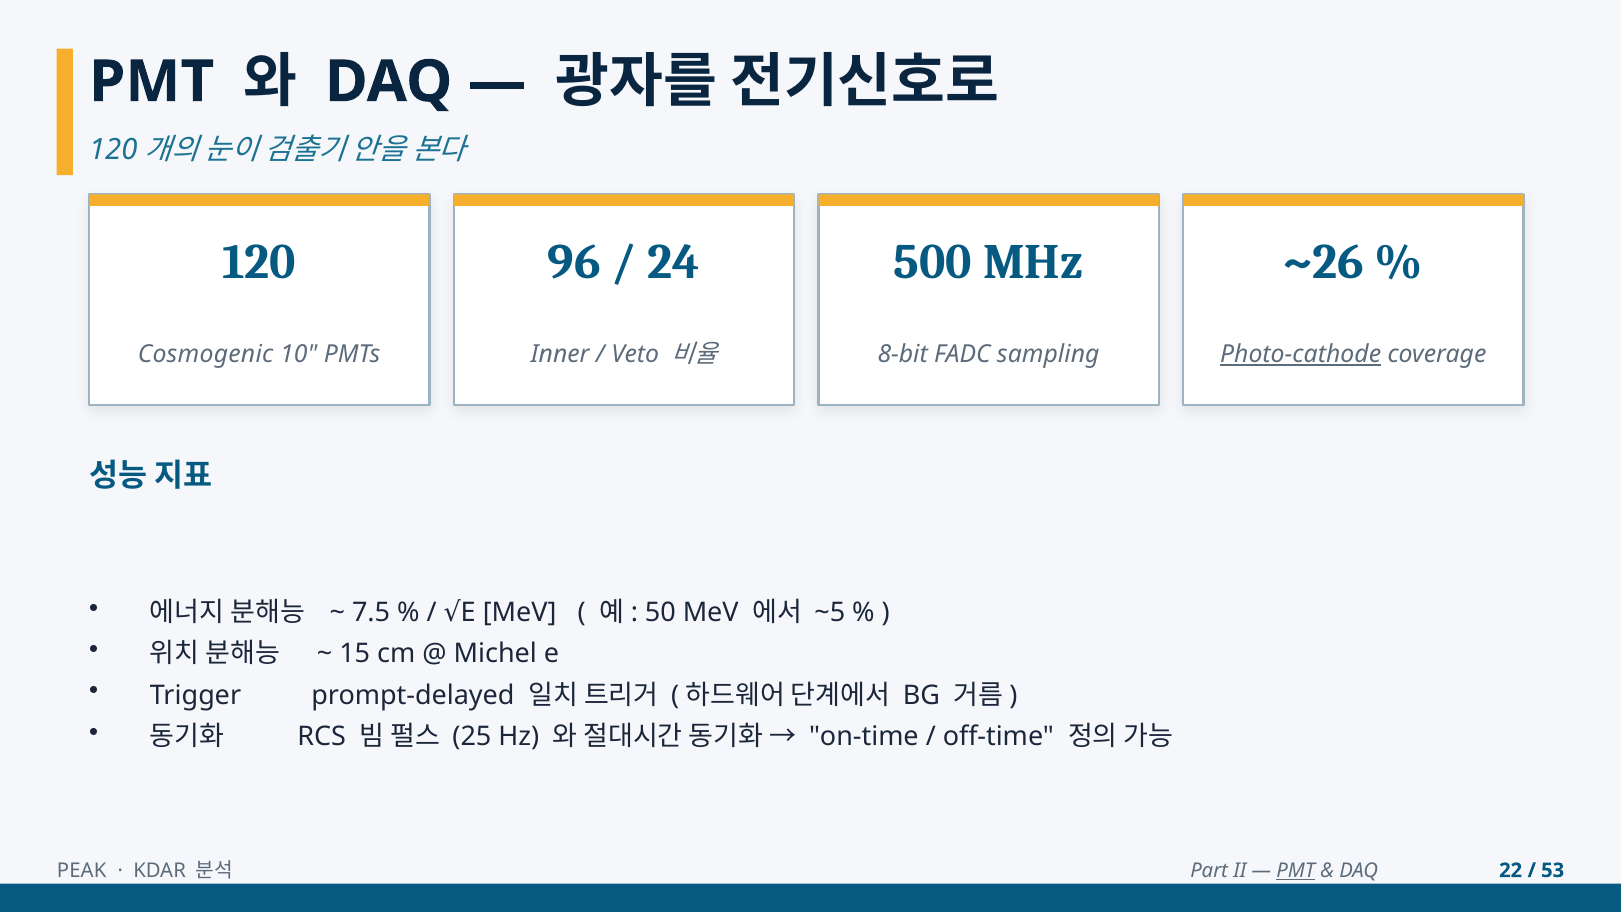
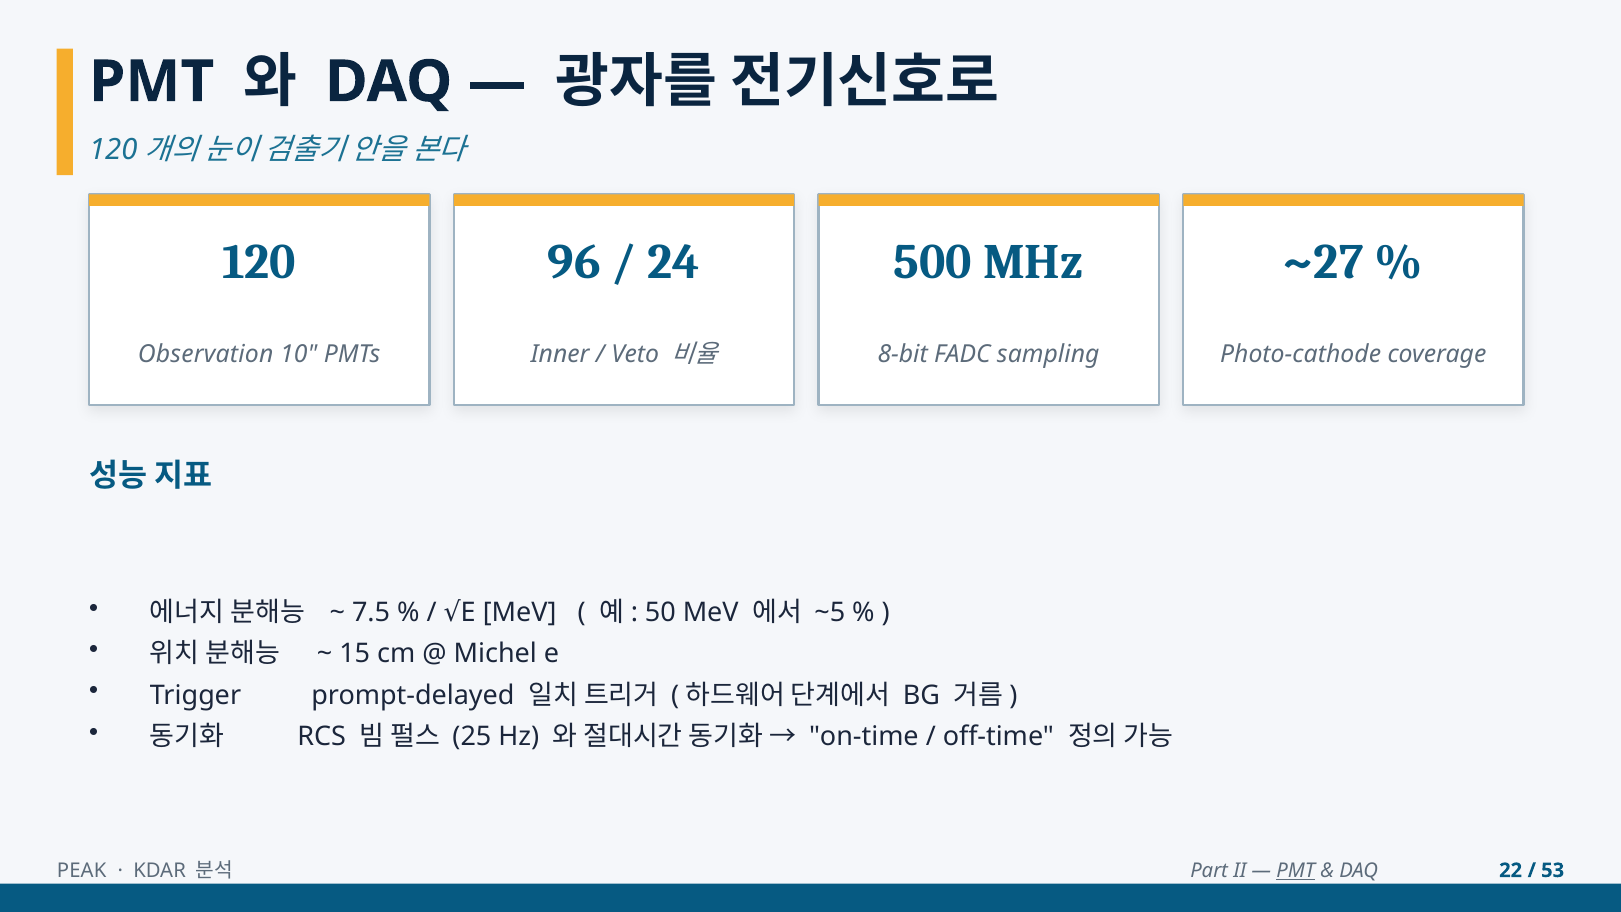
~26: ~26 -> ~27
Cosmogenic: Cosmogenic -> Observation
Photo-cathode underline: present -> none
